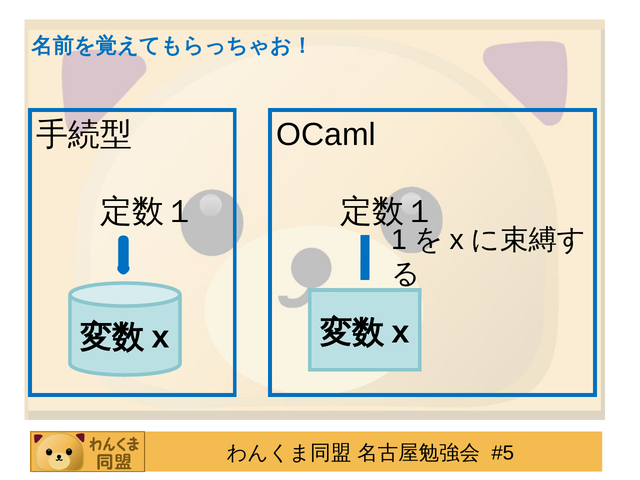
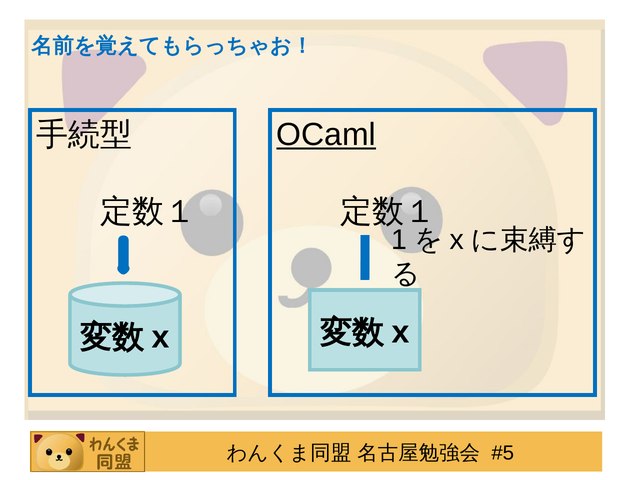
OCaml underline: none -> present
